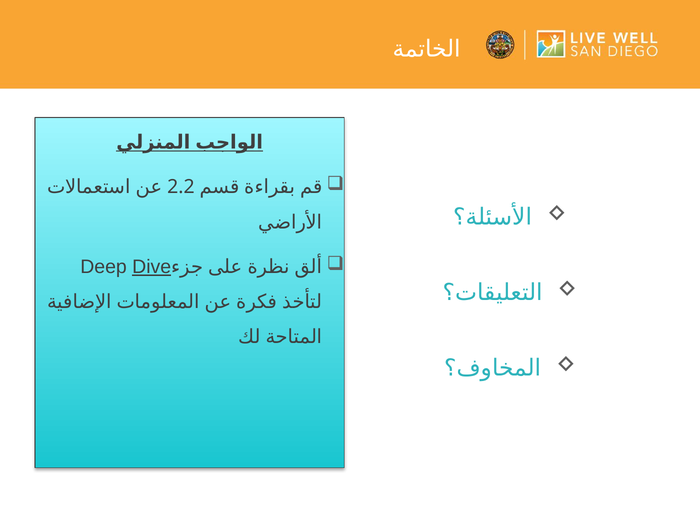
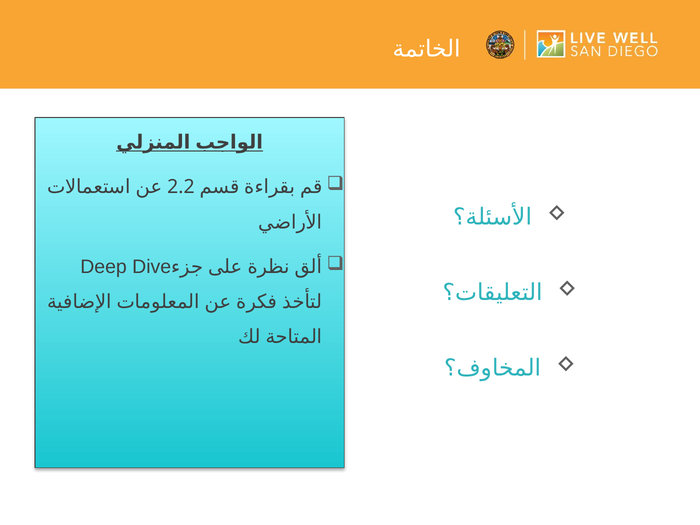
Dive underline: present -> none
